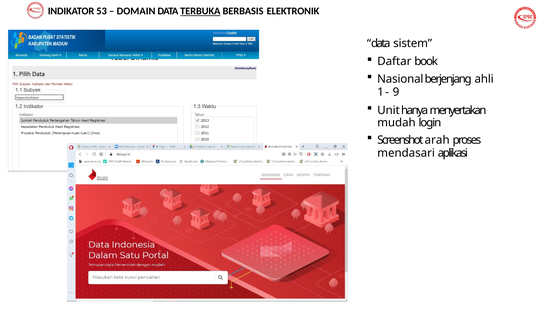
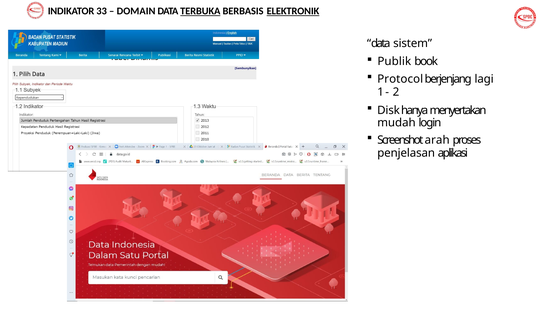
53: 53 -> 33
ELEKTRONIK underline: none -> present
Daftar: Daftar -> Publik
Nasional: Nasional -> Protocol
ahli: ahli -> lagi
9: 9 -> 2
Unit: Unit -> Disk
mendasari: mendasari -> penjelasan
